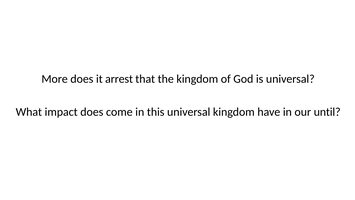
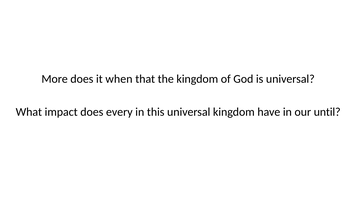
arrest: arrest -> when
come: come -> every
